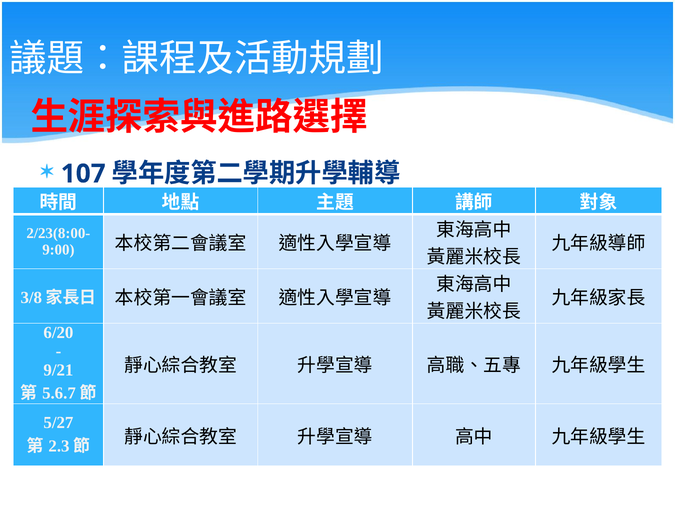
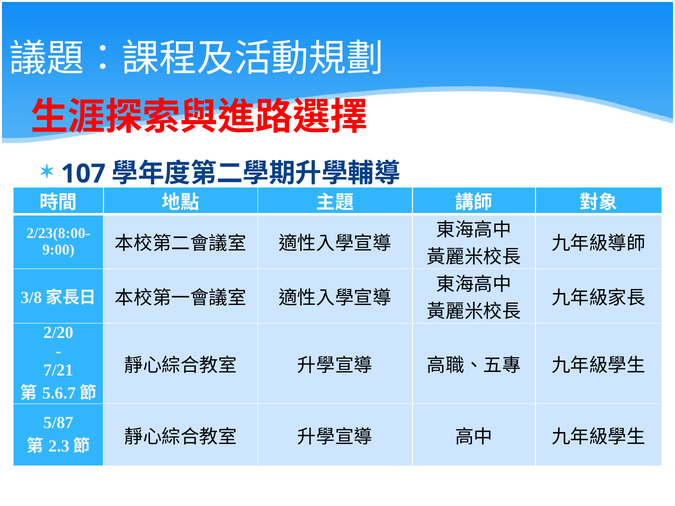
6/20: 6/20 -> 2/20
9/21: 9/21 -> 7/21
5/27: 5/27 -> 5/87
